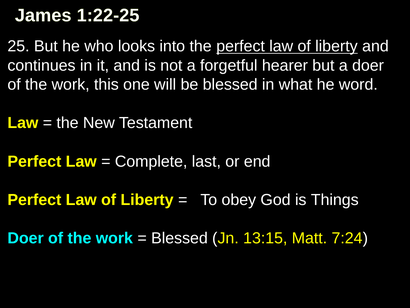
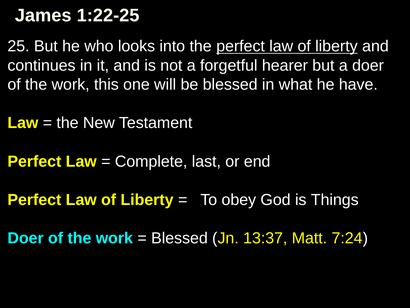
word: word -> have
13:15: 13:15 -> 13:37
